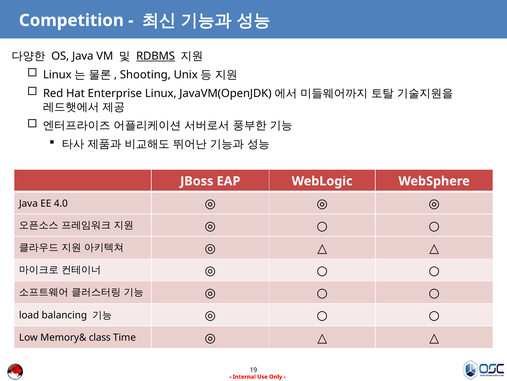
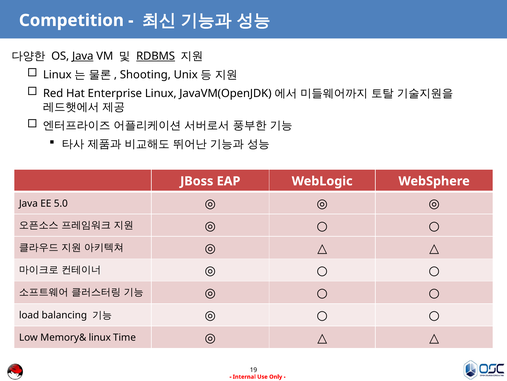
Java at (83, 56) underline: none -> present
4.0: 4.0 -> 5.0
Memory& class: class -> linux
